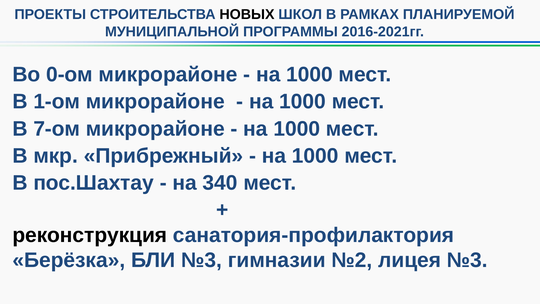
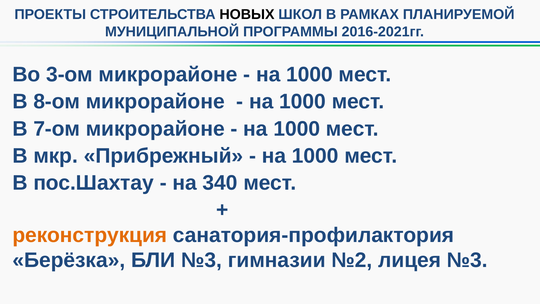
0-ом: 0-ом -> 3-ом
1-ом: 1-ом -> 8-ом
реконструкция colour: black -> orange
